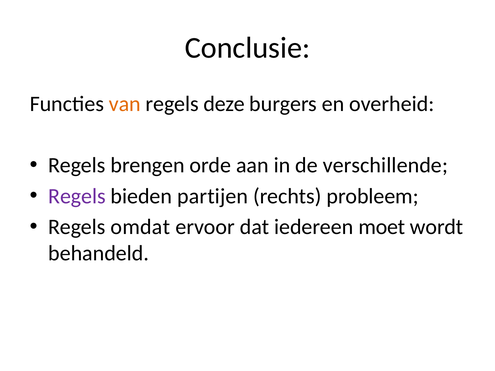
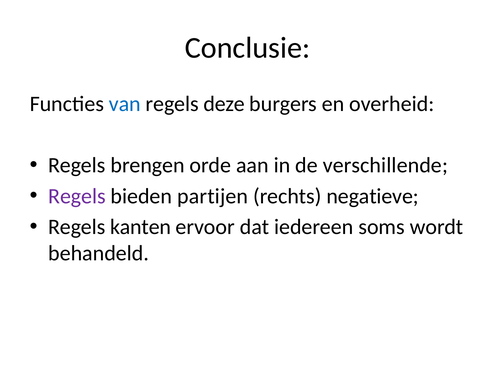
van colour: orange -> blue
probleem: probleem -> negatieve
omdat: omdat -> kanten
moet: moet -> soms
